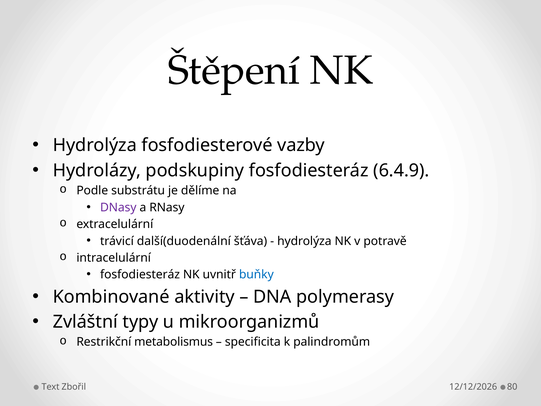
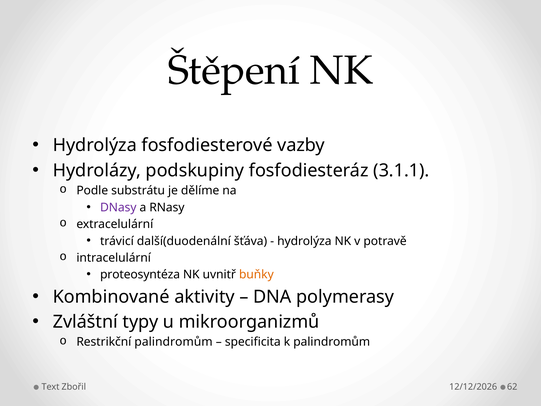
6.4.9: 6.4.9 -> 3.1.1
fosfodiesteráz at (140, 275): fosfodiesteráz -> proteosyntéza
buňky colour: blue -> orange
Restrikční metabolismus: metabolismus -> palindromům
80: 80 -> 62
